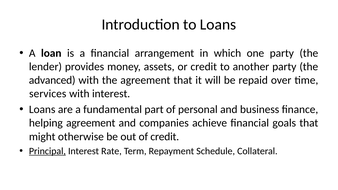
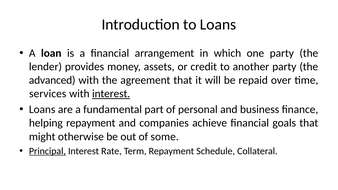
interest at (111, 94) underline: none -> present
helping agreement: agreement -> repayment
of credit: credit -> some
